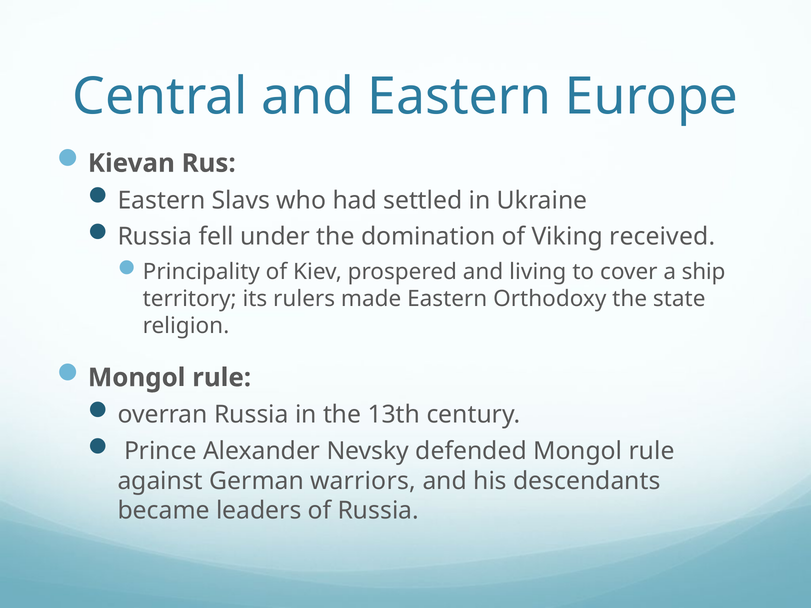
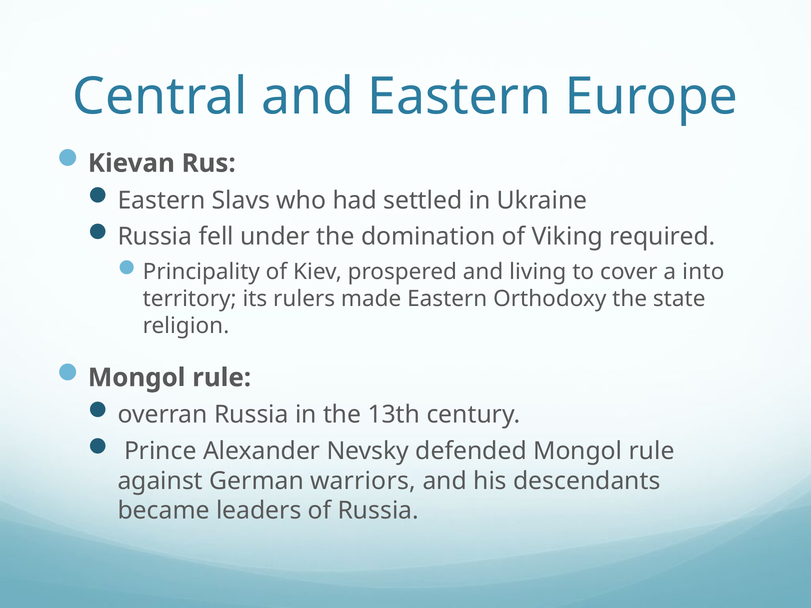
received: received -> required
ship: ship -> into
